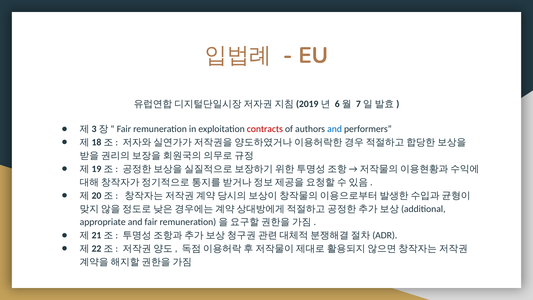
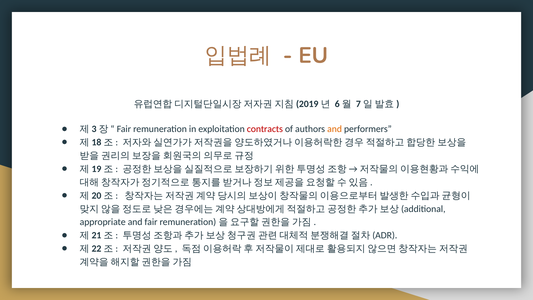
and at (335, 129) colour: blue -> orange
